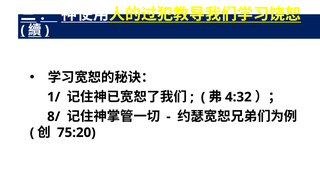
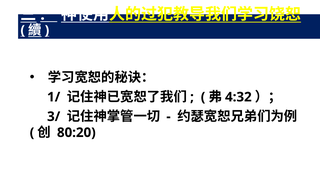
8/: 8/ -> 3/
75:20: 75:20 -> 80:20
